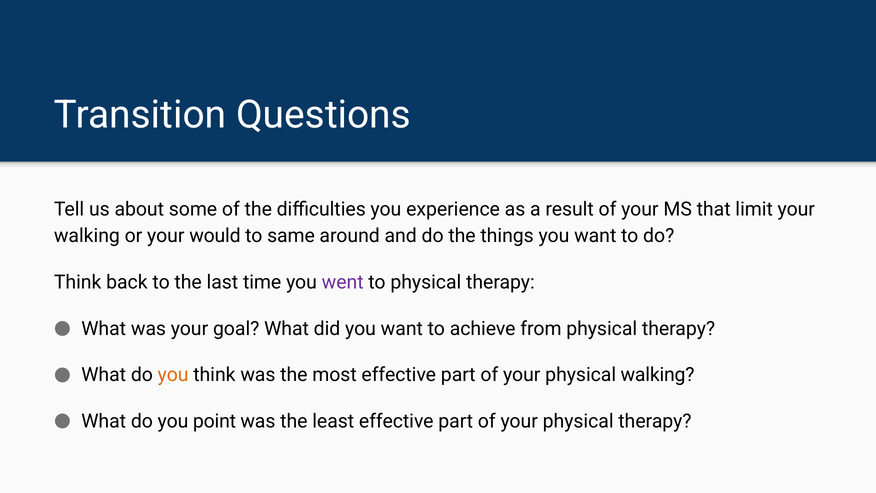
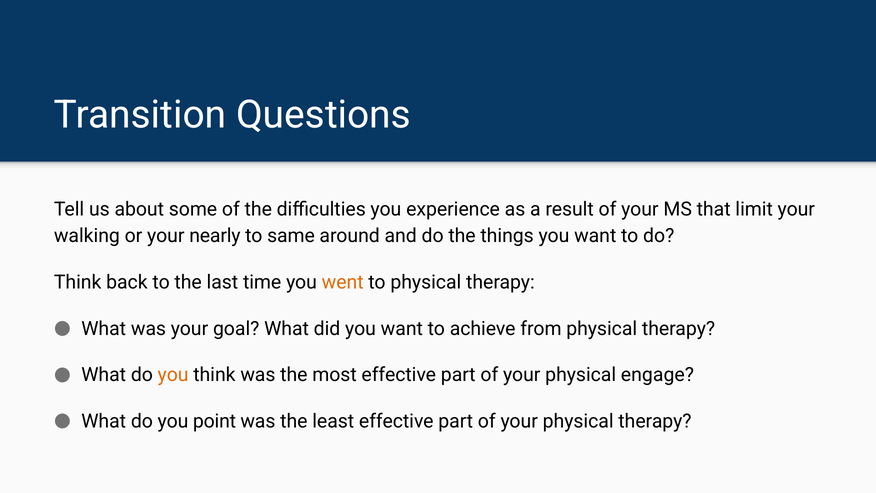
would: would -> nearly
went colour: purple -> orange
physical walking: walking -> engage
